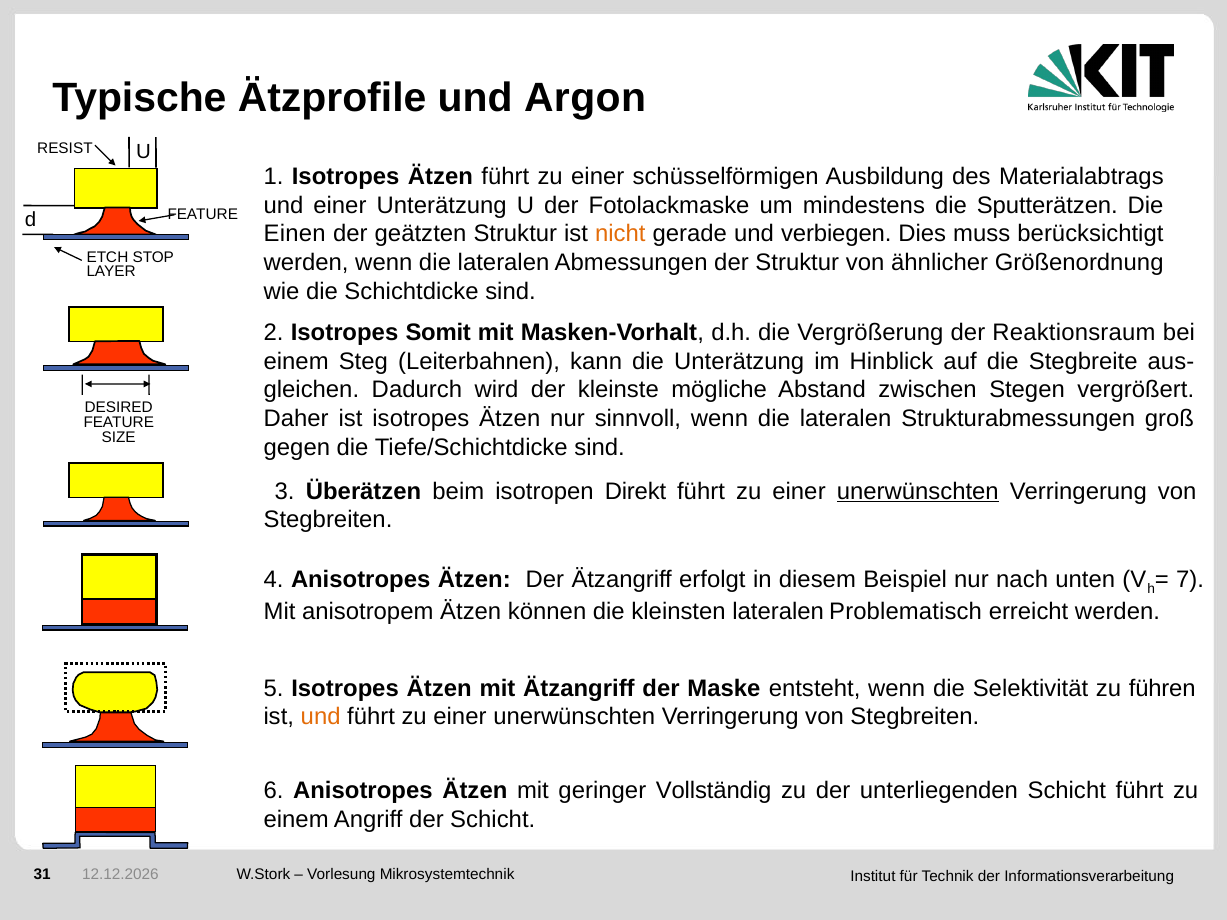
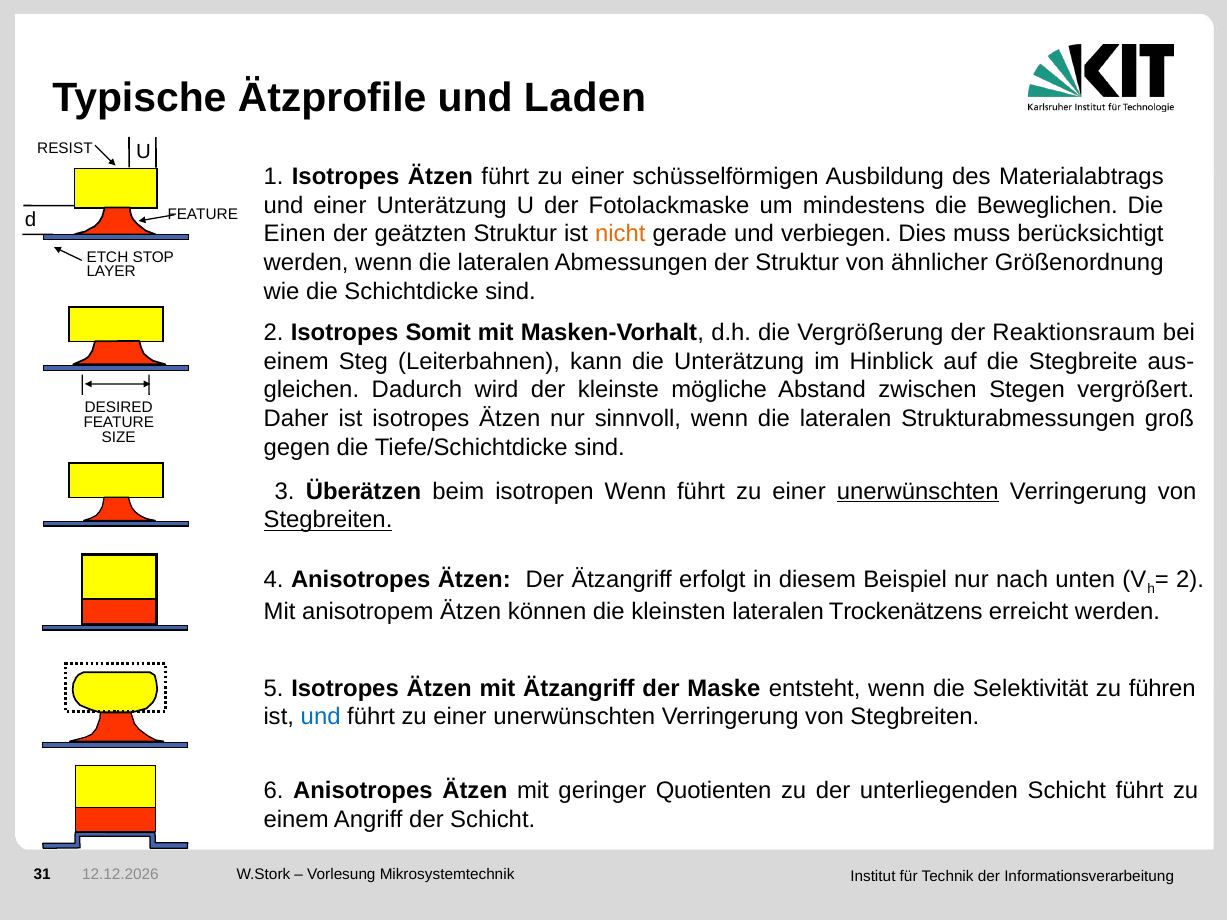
Argon: Argon -> Laden
Sputterätzen: Sputterätzen -> Beweglichen
isotropen Direkt: Direkt -> Wenn
Stegbreiten at (328, 520) underline: none -> present
7 at (1190, 579): 7 -> 2
Problematisch: Problematisch -> Trockenätzens
und at (321, 717) colour: orange -> blue
Vollständig: Vollständig -> Quotienten
